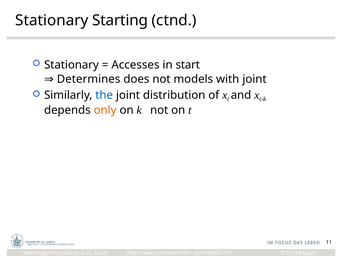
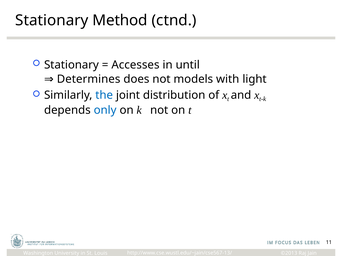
Starting: Starting -> Method
start: start -> until
with joint: joint -> light
only colour: orange -> blue
